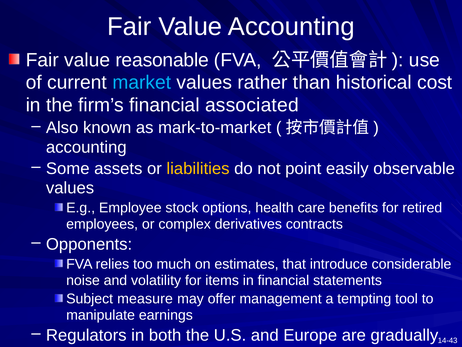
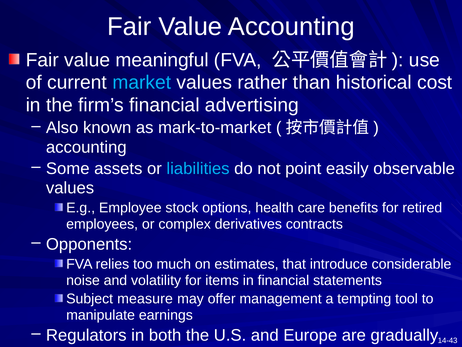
reasonable: reasonable -> meaningful
associated: associated -> advertising
liabilities colour: yellow -> light blue
